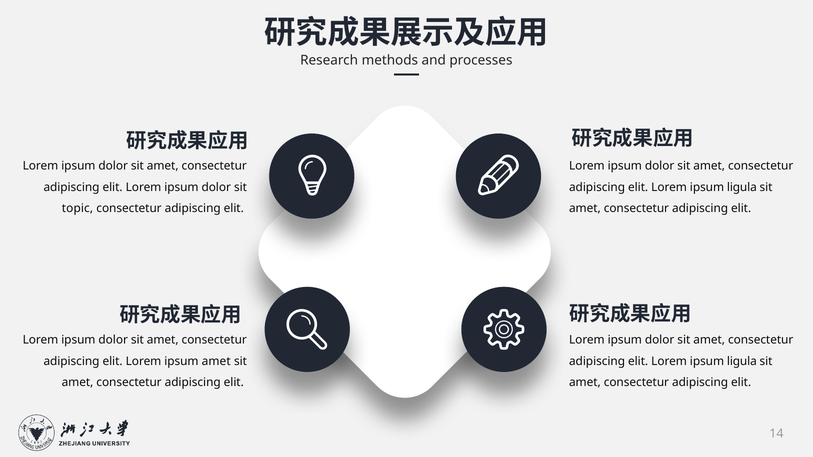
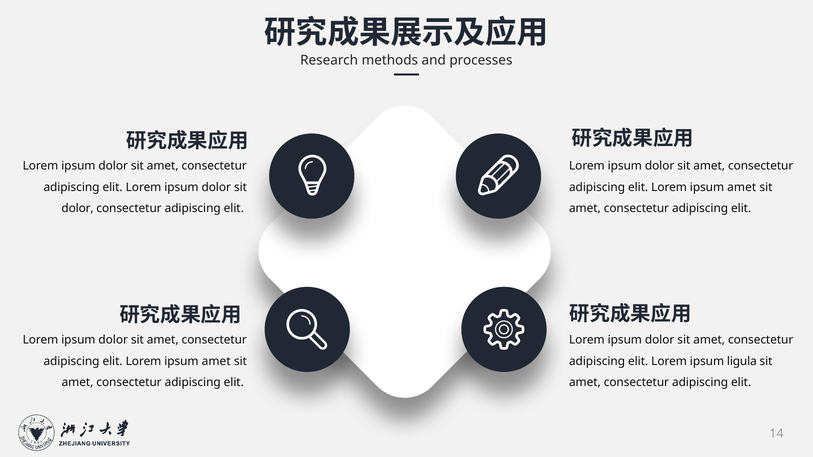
ligula at (742, 187): ligula -> amet
topic at (77, 209): topic -> dolor
